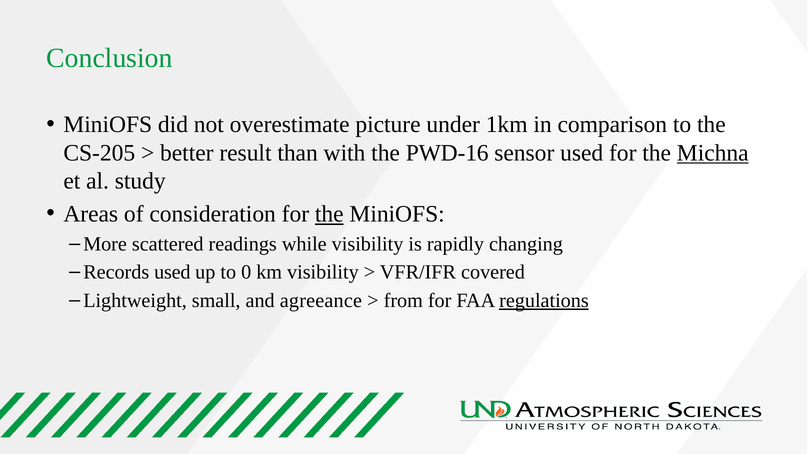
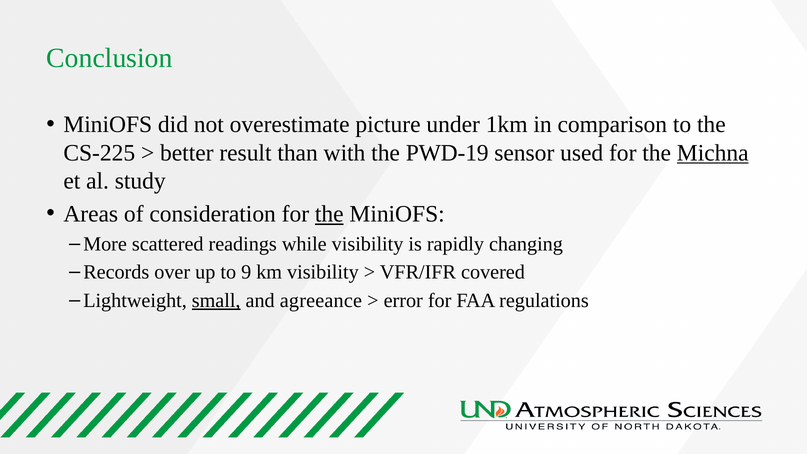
CS-205: CS-205 -> CS-225
PWD-16: PWD-16 -> PWD-19
Records used: used -> over
0: 0 -> 9
small underline: none -> present
from: from -> error
regulations underline: present -> none
